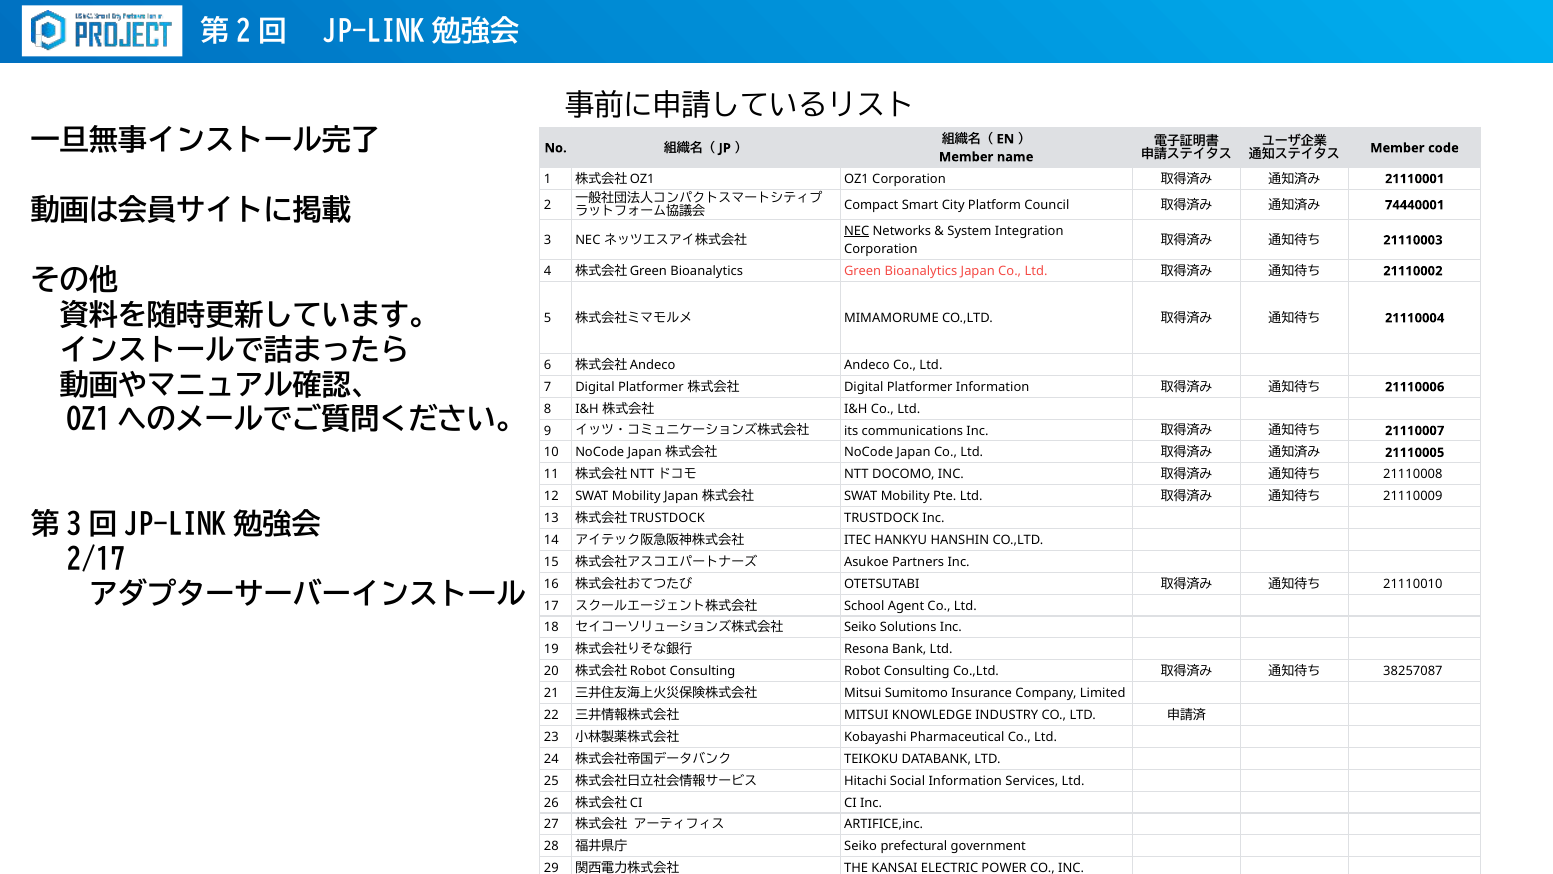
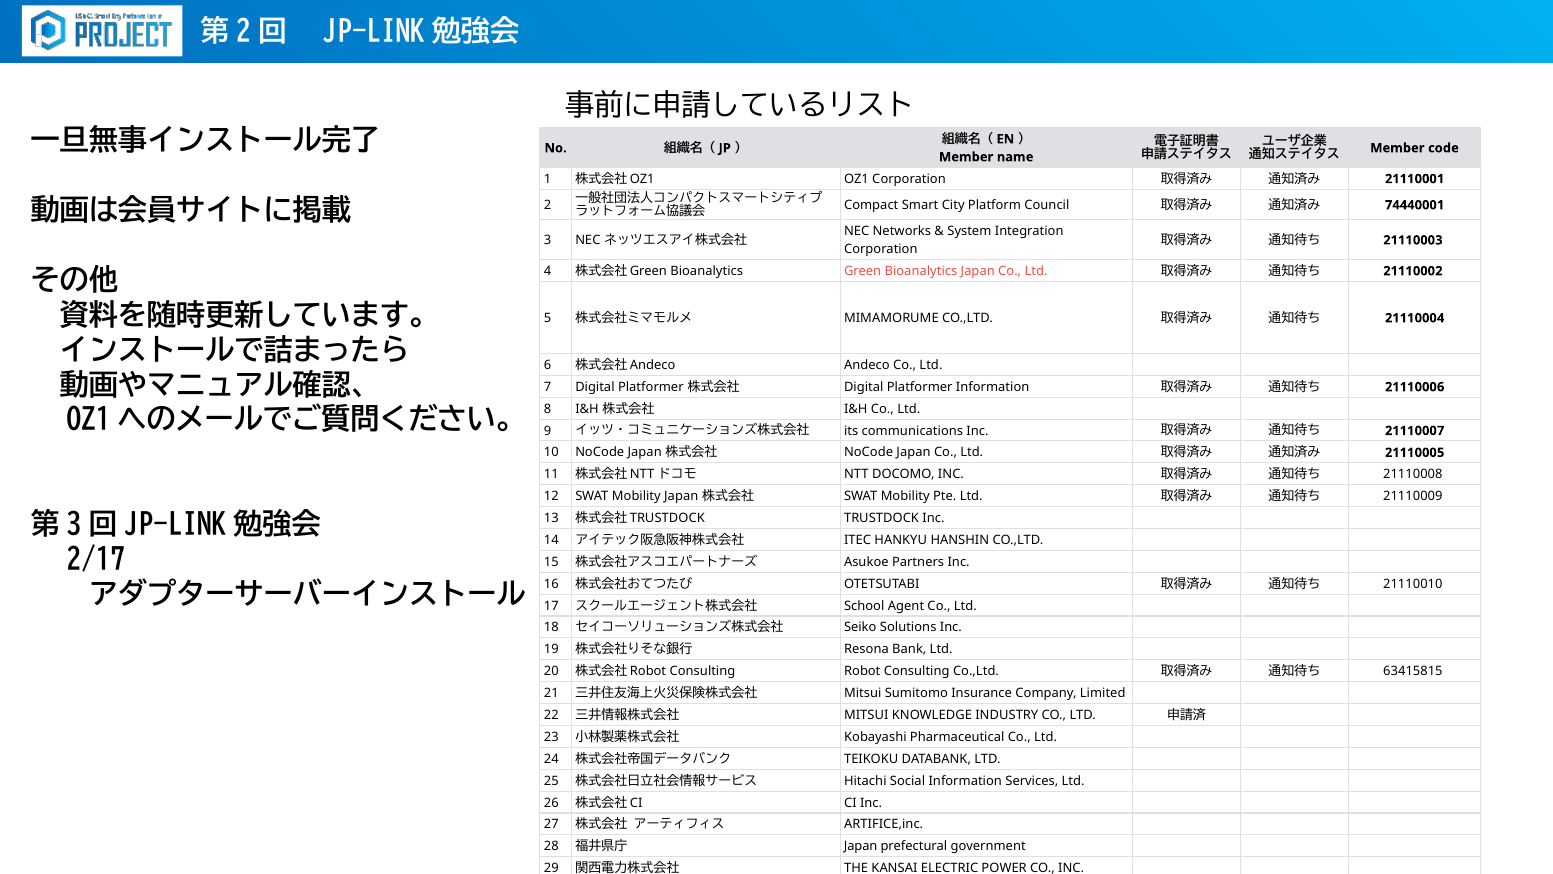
NEC at (857, 231) underline: present -> none
38257087: 38257087 -> 63415815
Seiko at (861, 846): Seiko -> Japan
